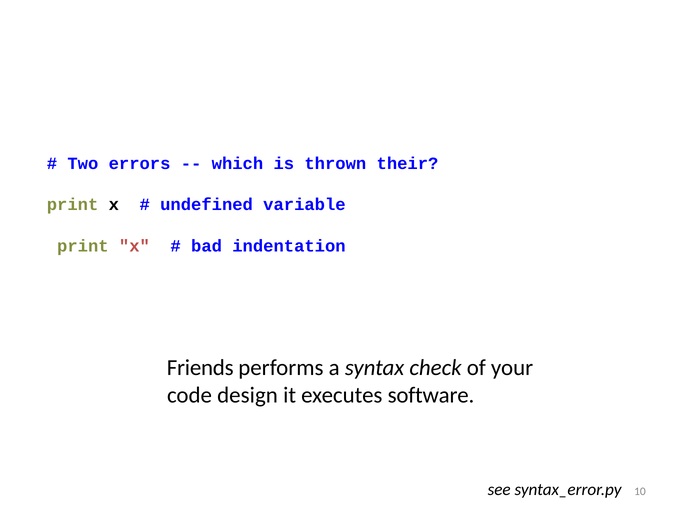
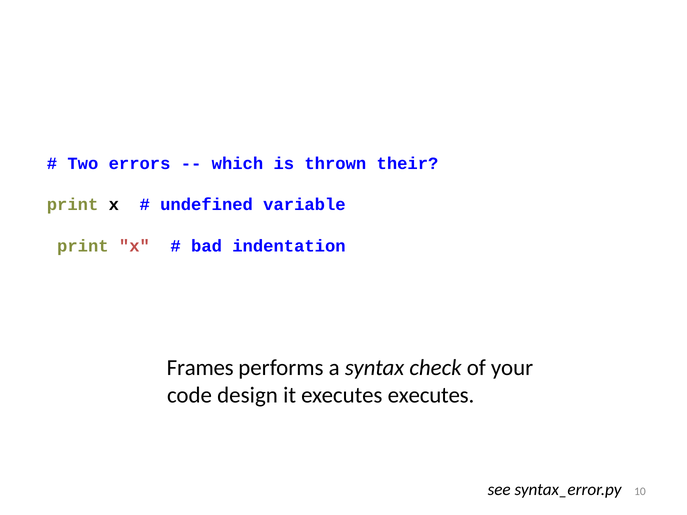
Friends: Friends -> Frames
executes software: software -> executes
